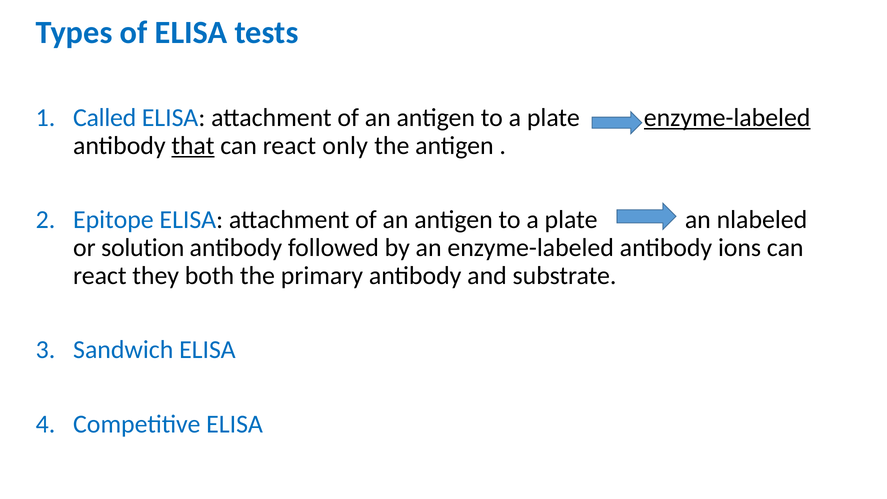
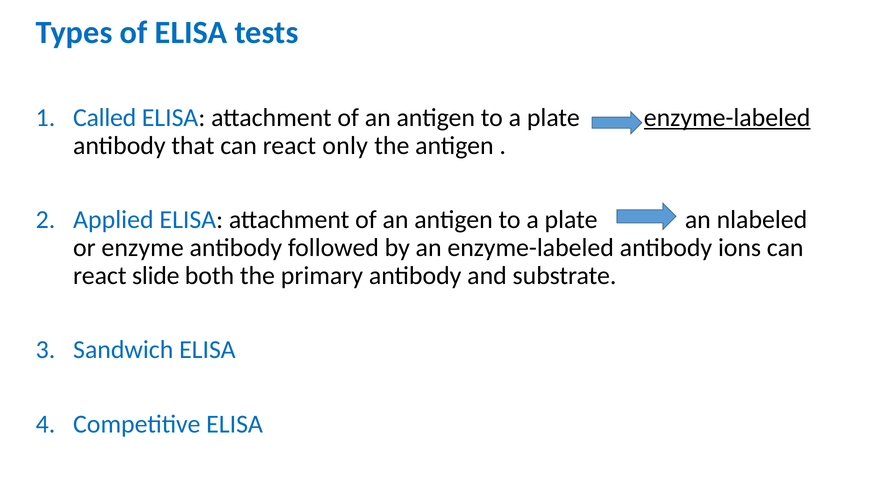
that underline: present -> none
Epitope: Epitope -> Applied
solution: solution -> enzyme
they: they -> slide
